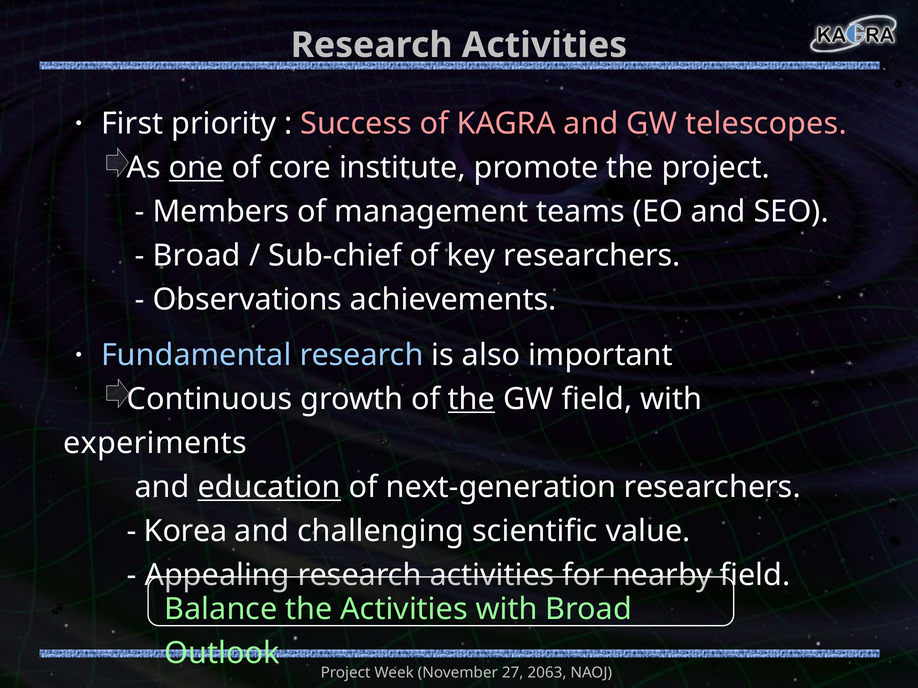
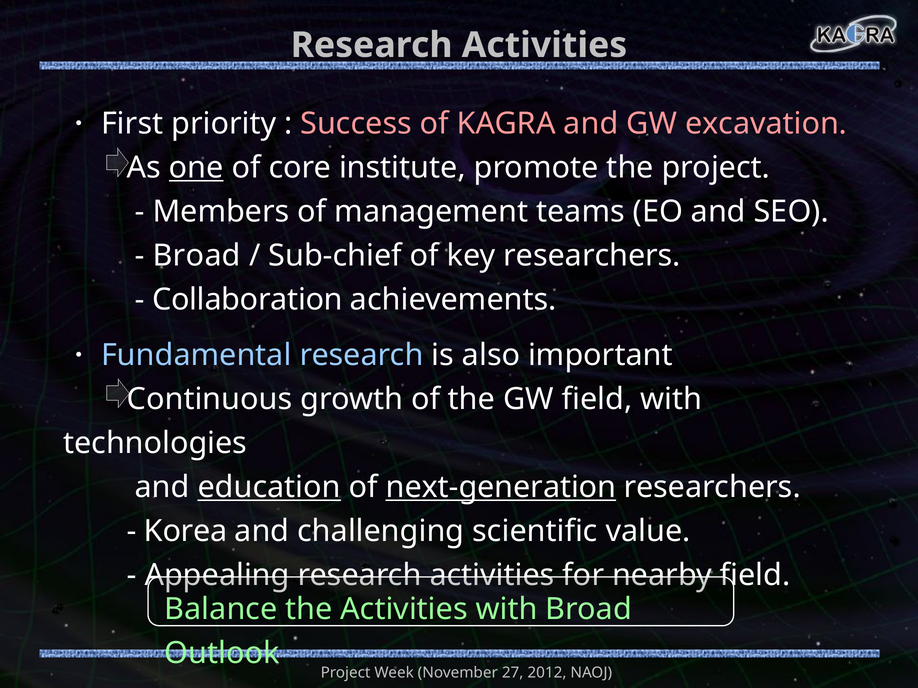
telescopes: telescopes -> excavation
Observations: Observations -> Collaboration
the at (472, 399) underline: present -> none
experiments: experiments -> technologies
next-generation underline: none -> present
2063: 2063 -> 2012
